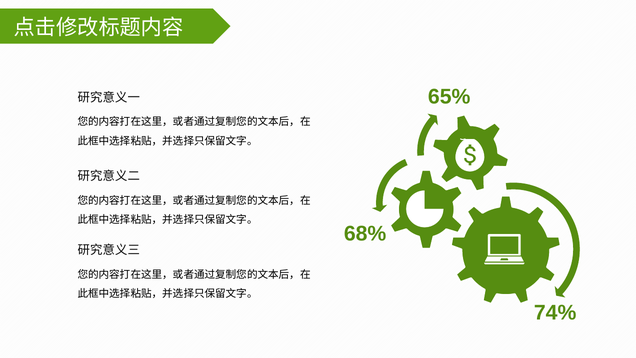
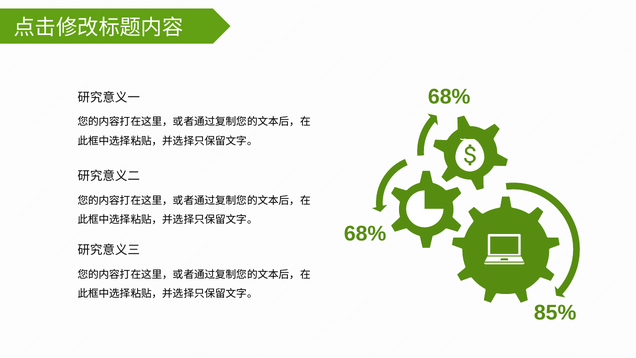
65% at (449, 97): 65% -> 68%
74%: 74% -> 85%
